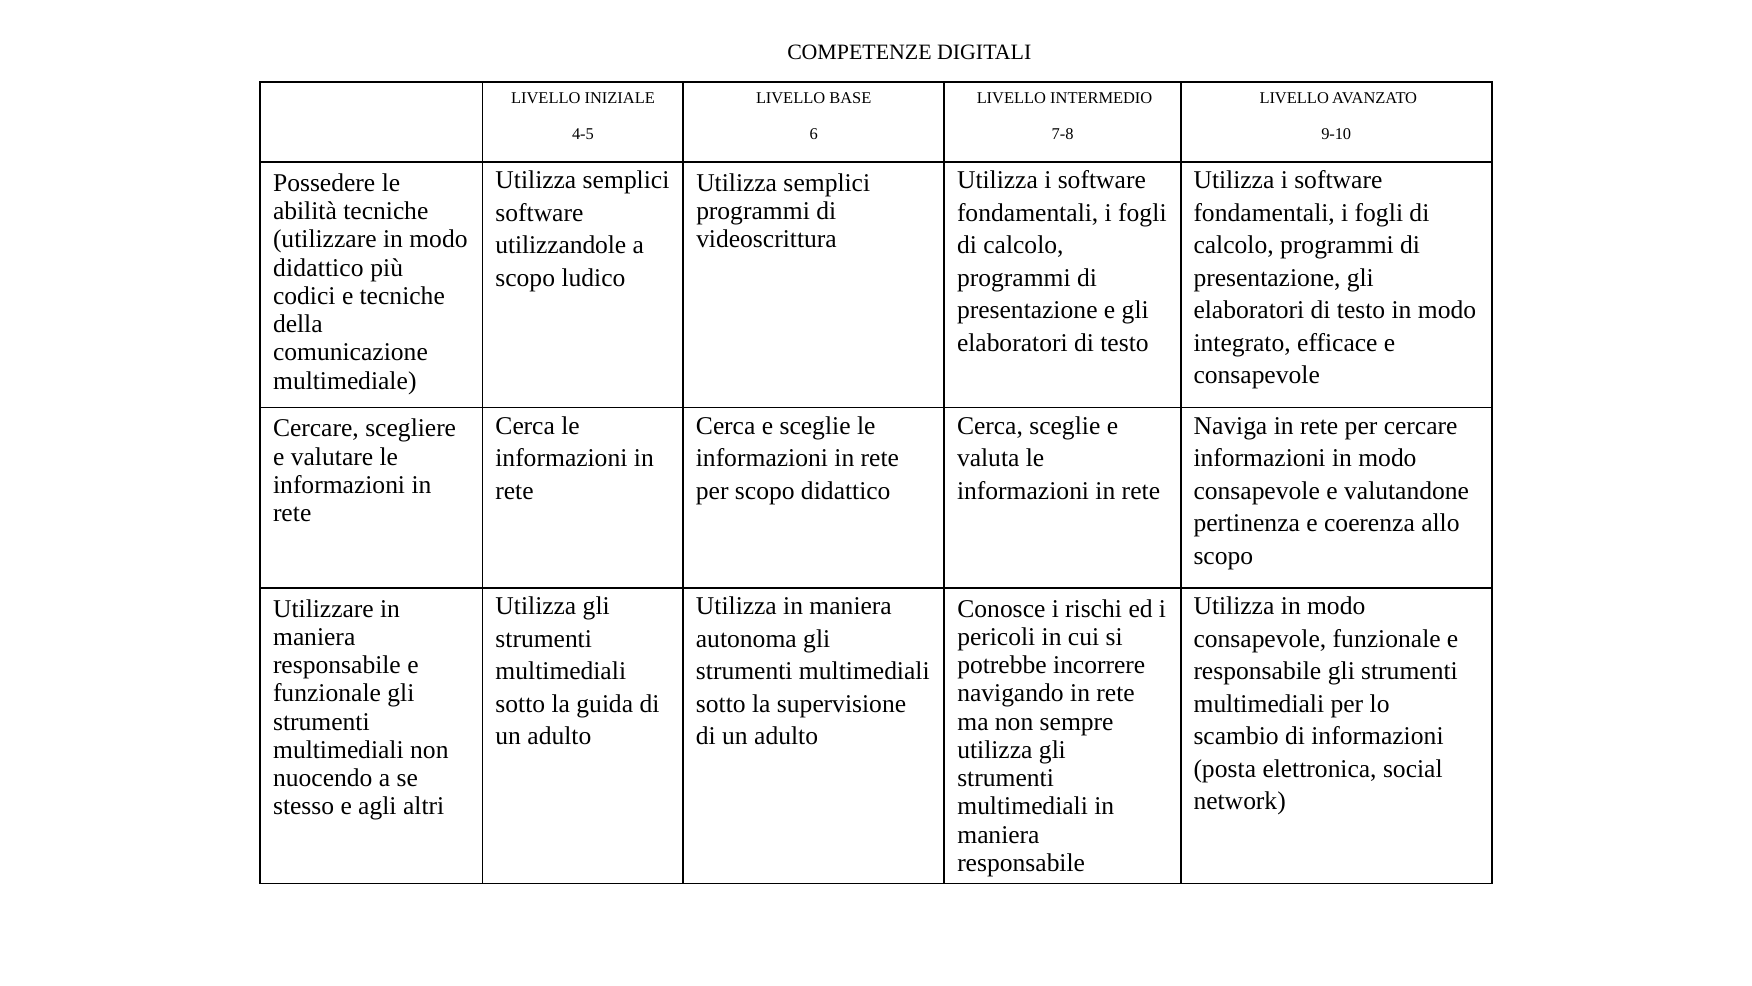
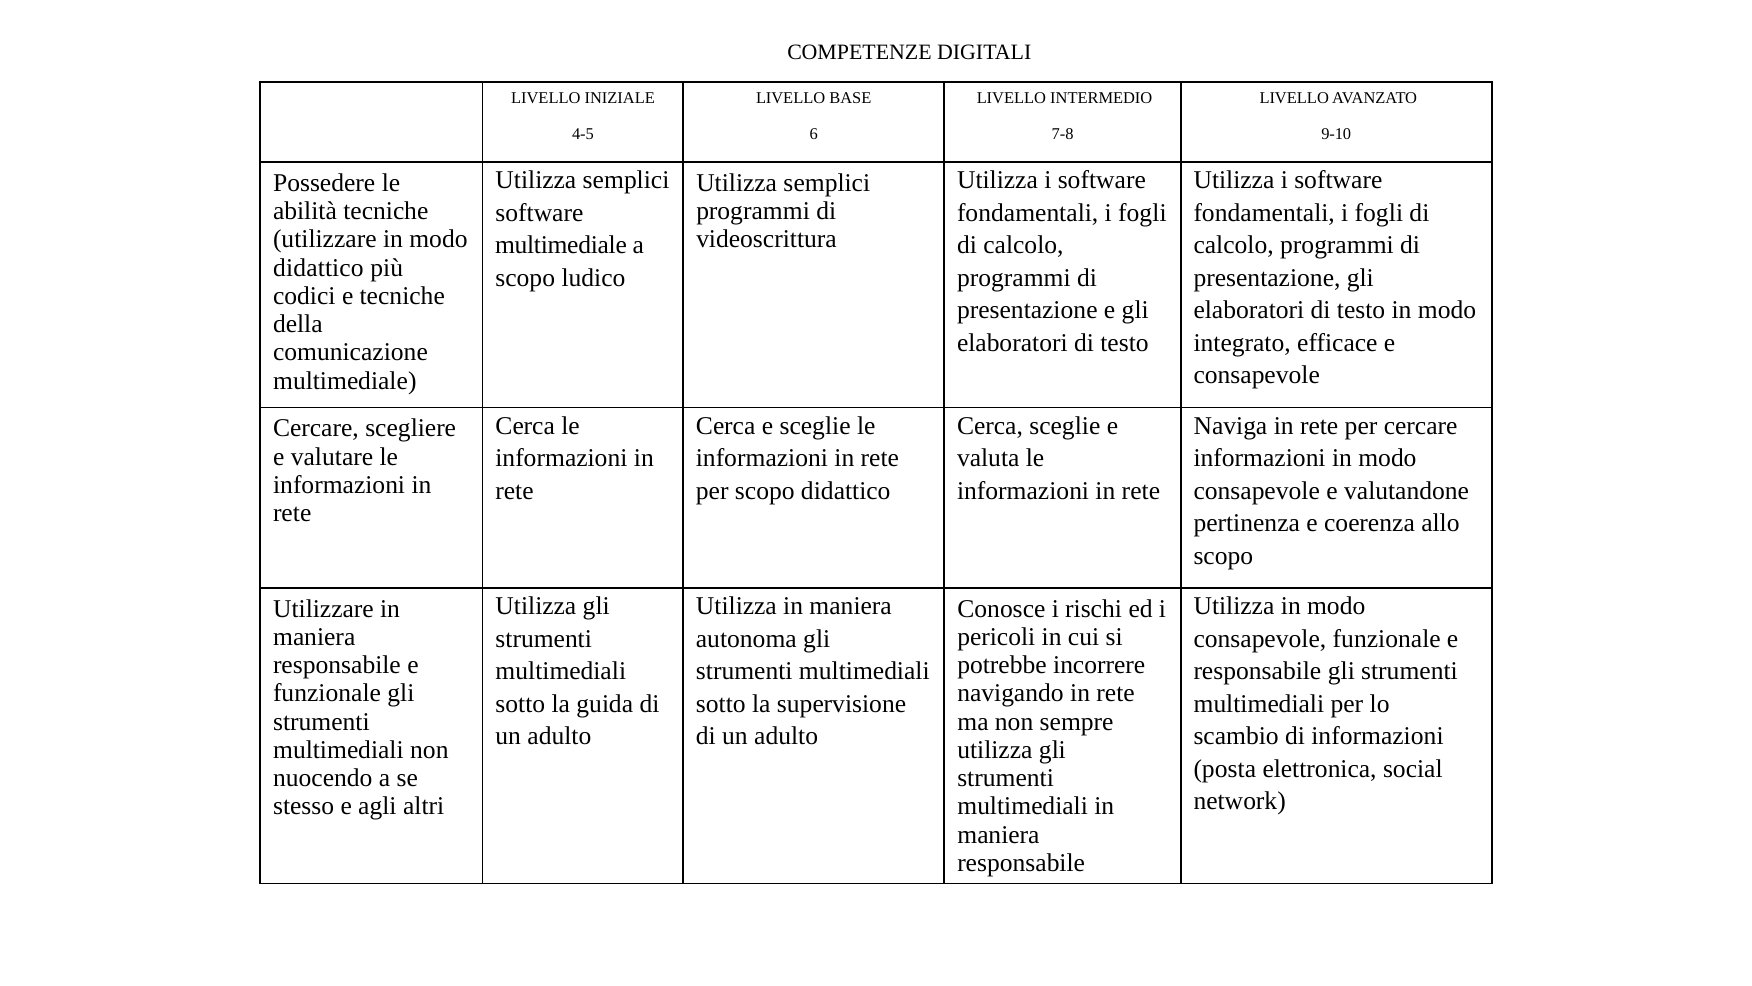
utilizzandole at (561, 245): utilizzandole -> multimediale
